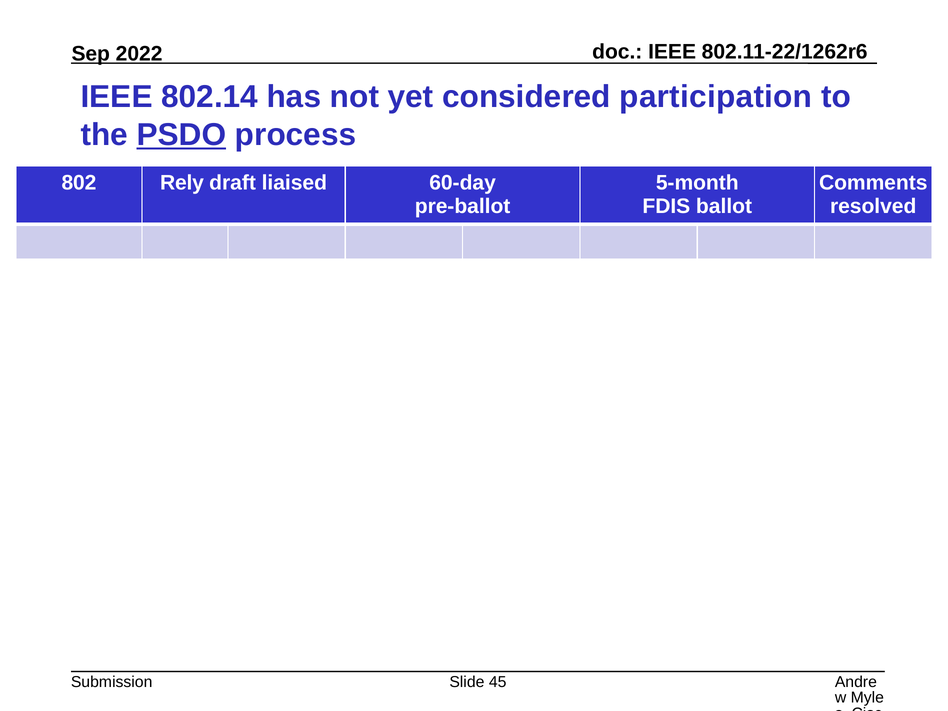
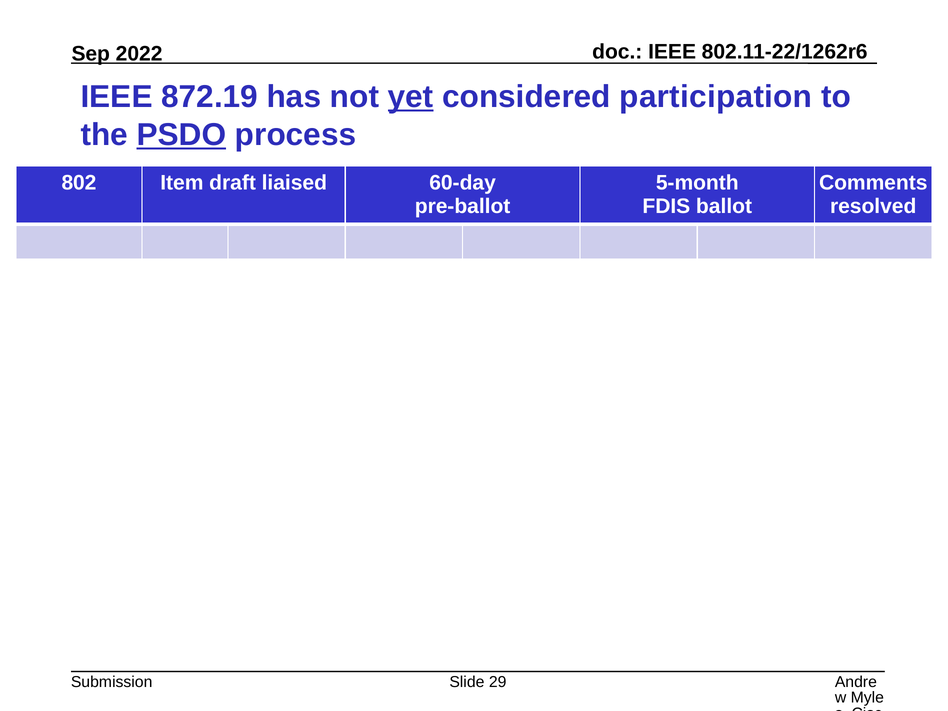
802.14: 802.14 -> 872.19
yet underline: none -> present
Rely: Rely -> Item
45: 45 -> 29
